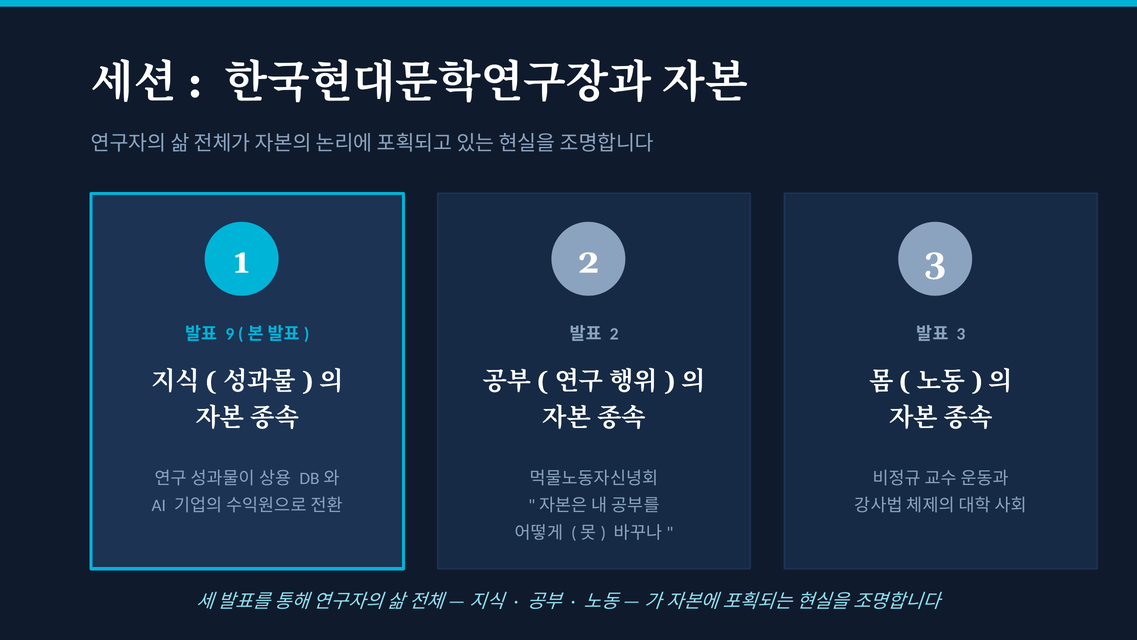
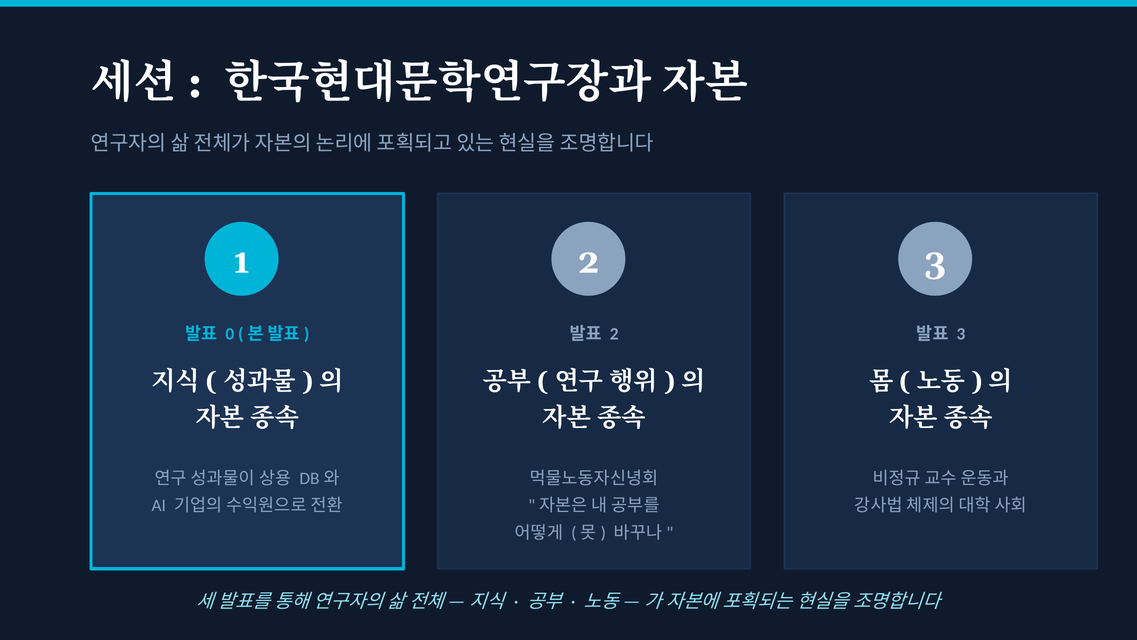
9: 9 -> 0
